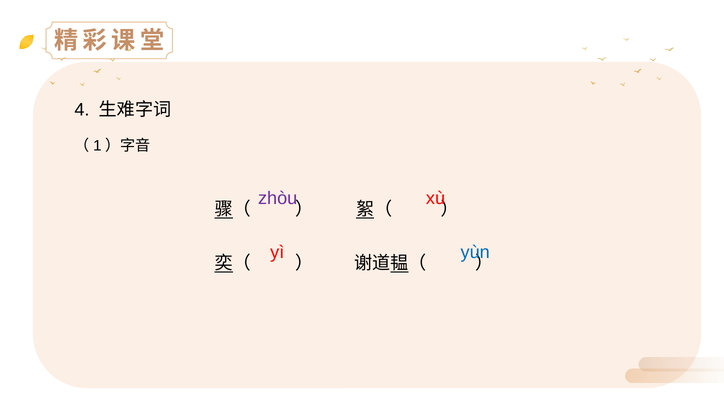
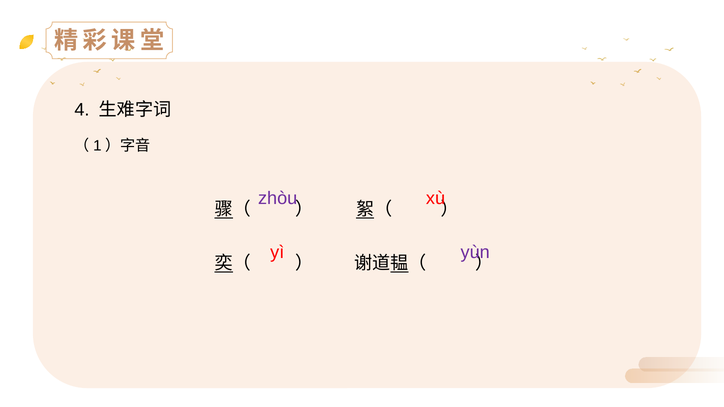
yùn colour: blue -> purple
